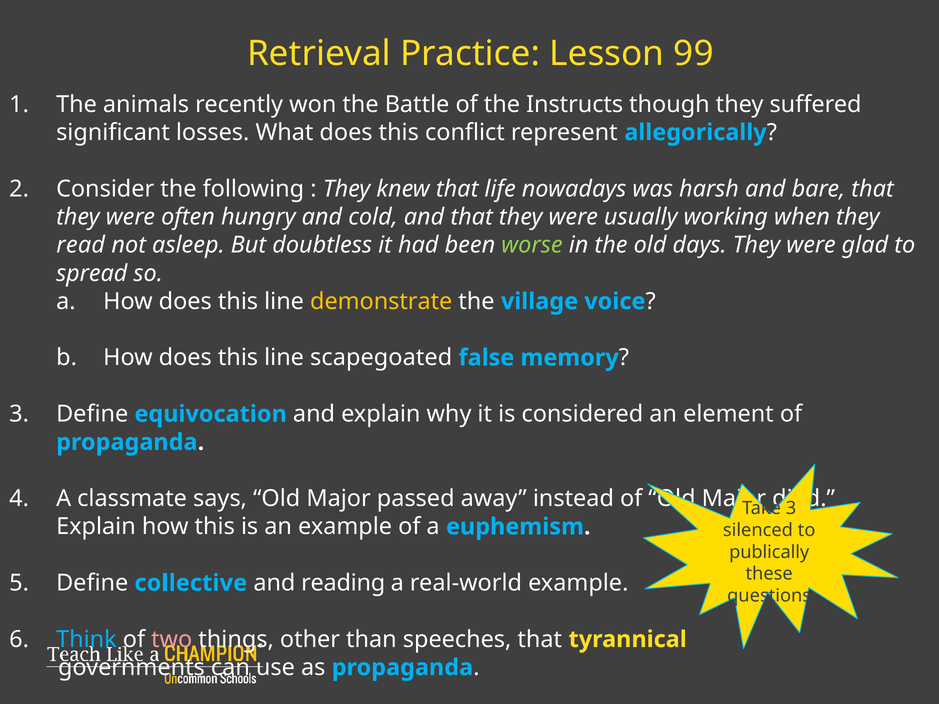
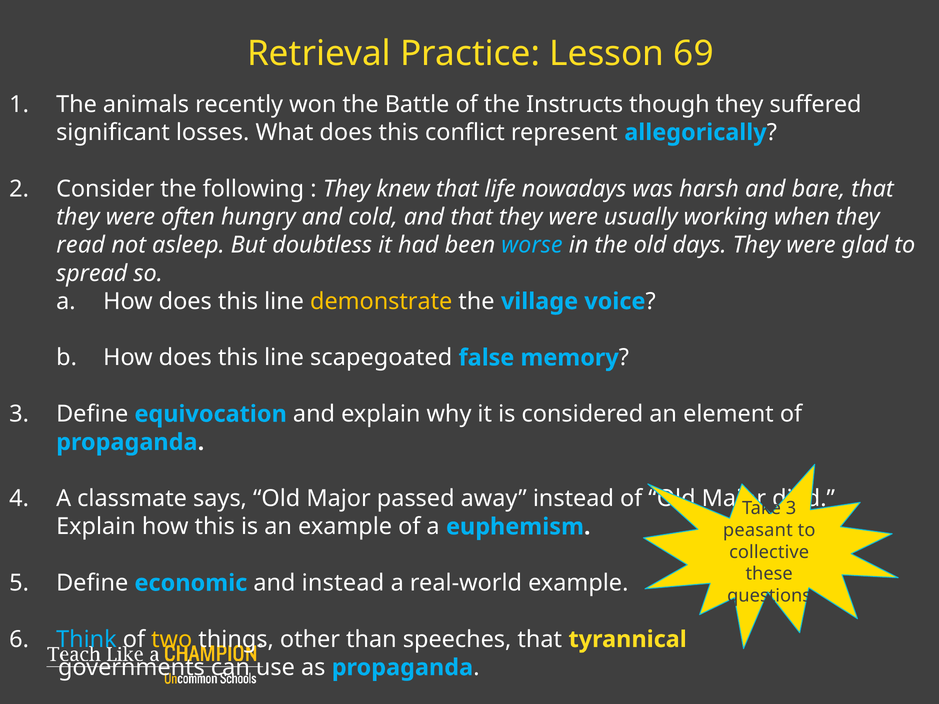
99: 99 -> 69
worse colour: light green -> light blue
silenced: silenced -> peasant
publically: publically -> collective
collective: collective -> economic
and reading: reading -> instead
two colour: pink -> yellow
